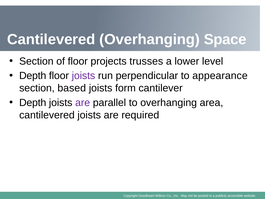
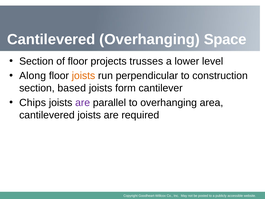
Depth at (33, 76): Depth -> Along
joists at (83, 76) colour: purple -> orange
appearance: appearance -> construction
Depth at (33, 102): Depth -> Chips
